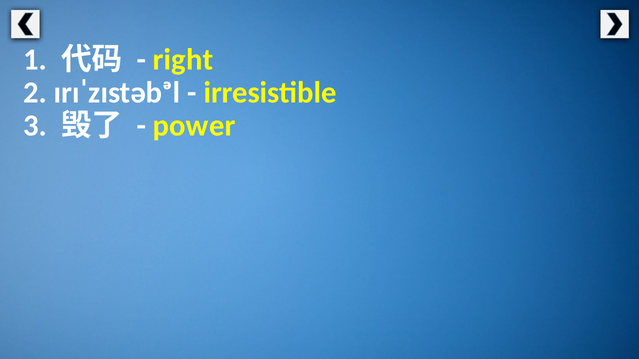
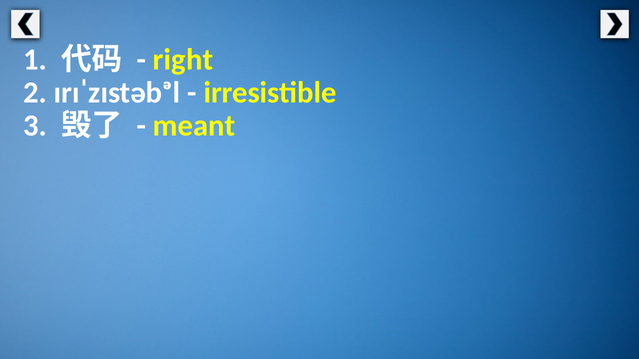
power: power -> meant
